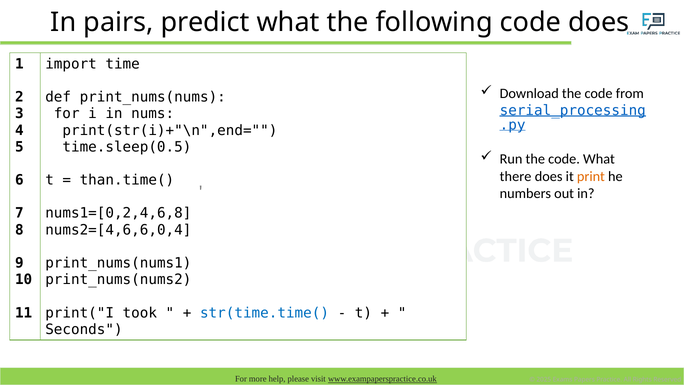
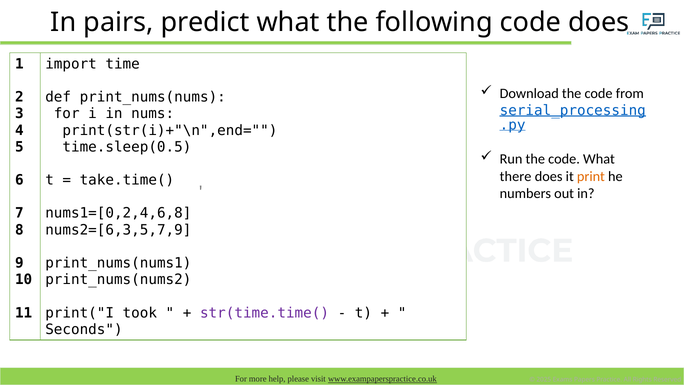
than.time(: than.time( -> take.time(
nums2=[4,6,6,0,4: nums2=[4,6,6,0,4 -> nums2=[6,3,5,7,9
str(time.time( colour: blue -> purple
